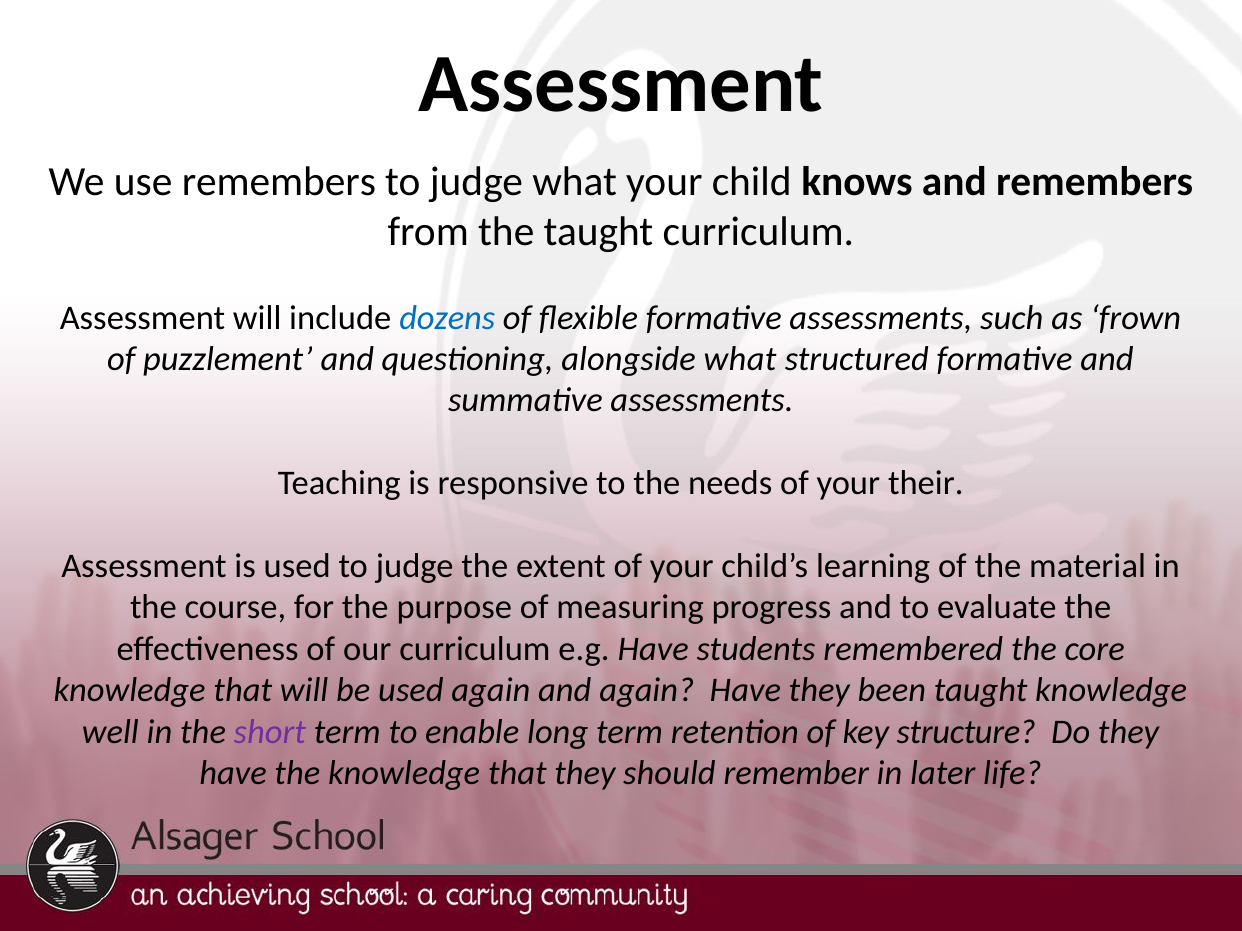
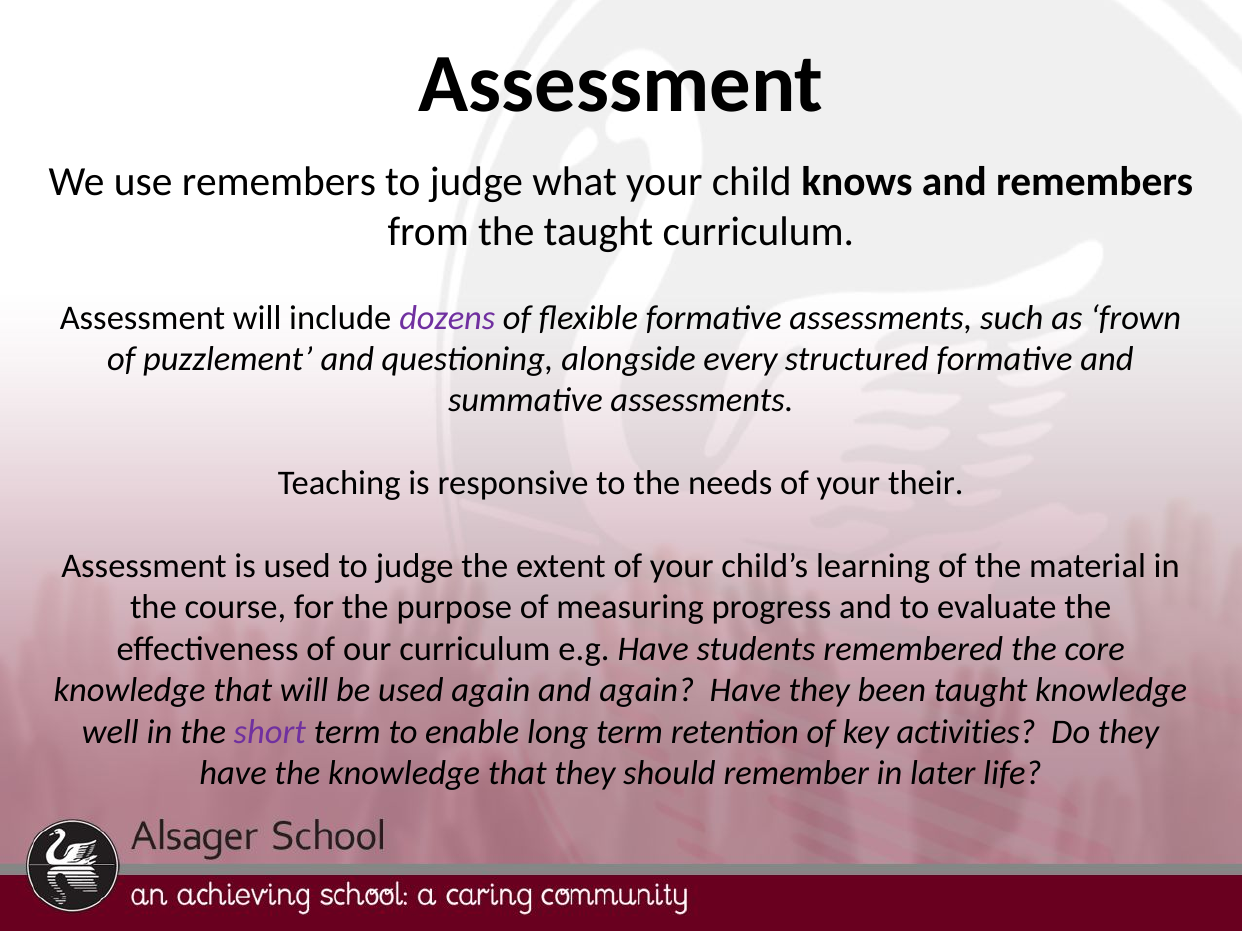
dozens colour: blue -> purple
alongside what: what -> every
structure: structure -> activities
